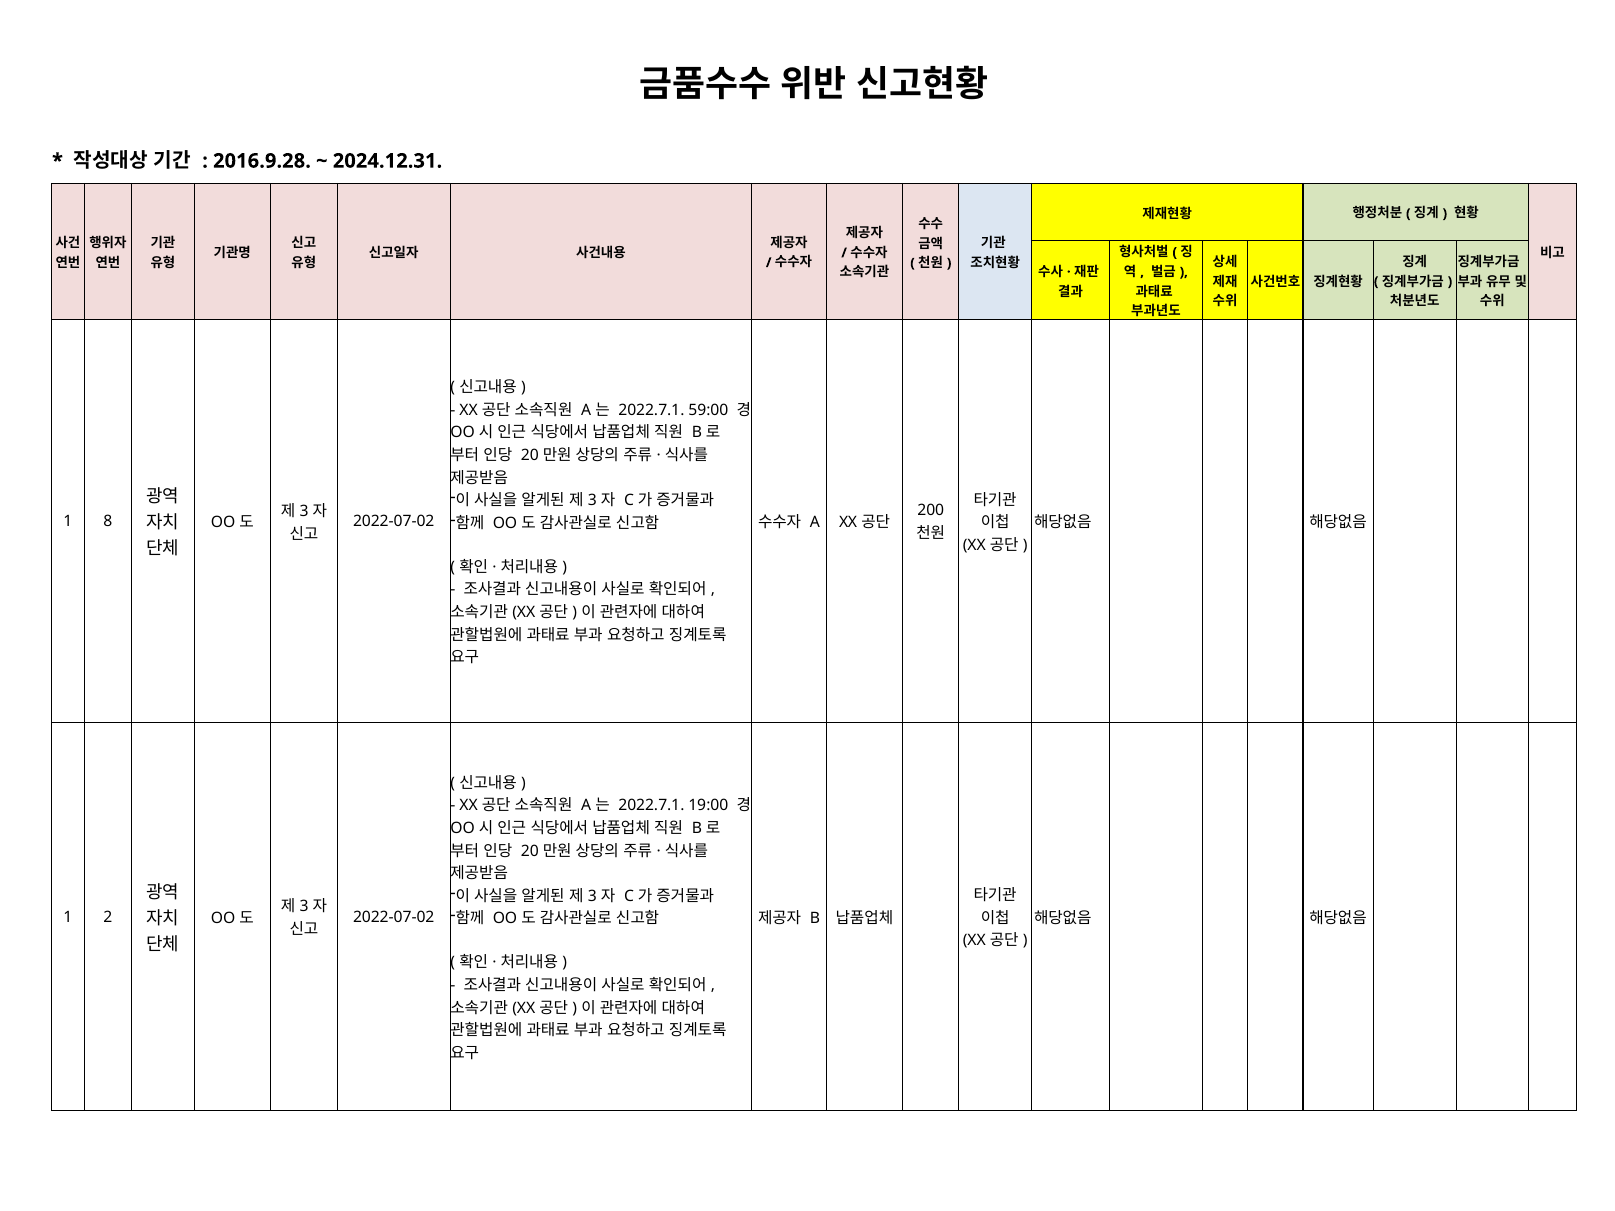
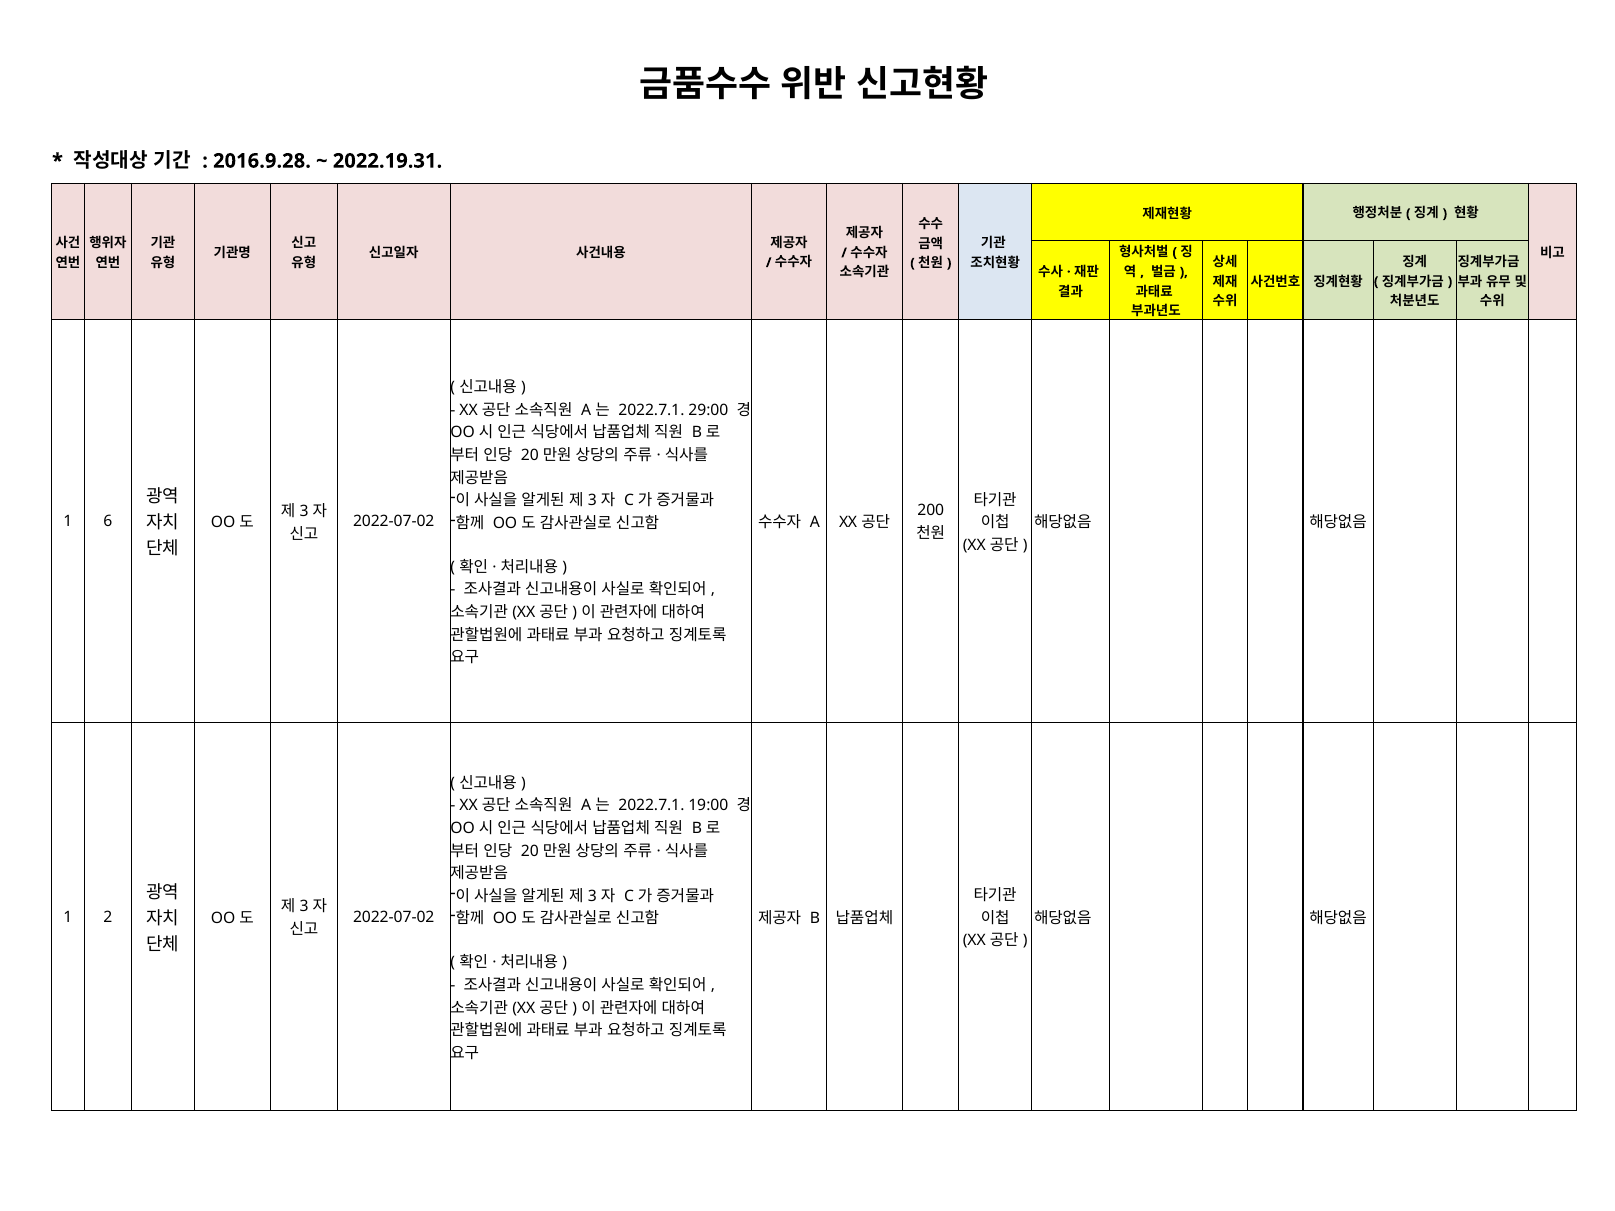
2024.12.31: 2024.12.31 -> 2022.19.31
59:00: 59:00 -> 29:00
8: 8 -> 6
